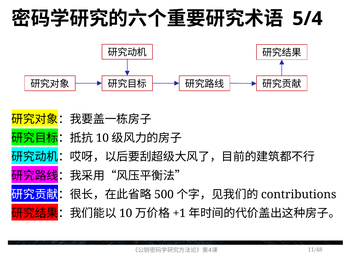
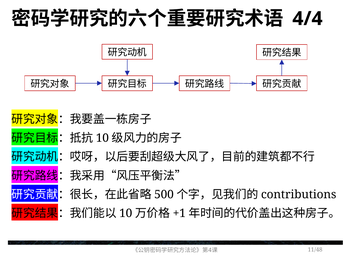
5/4: 5/4 -> 4/4
